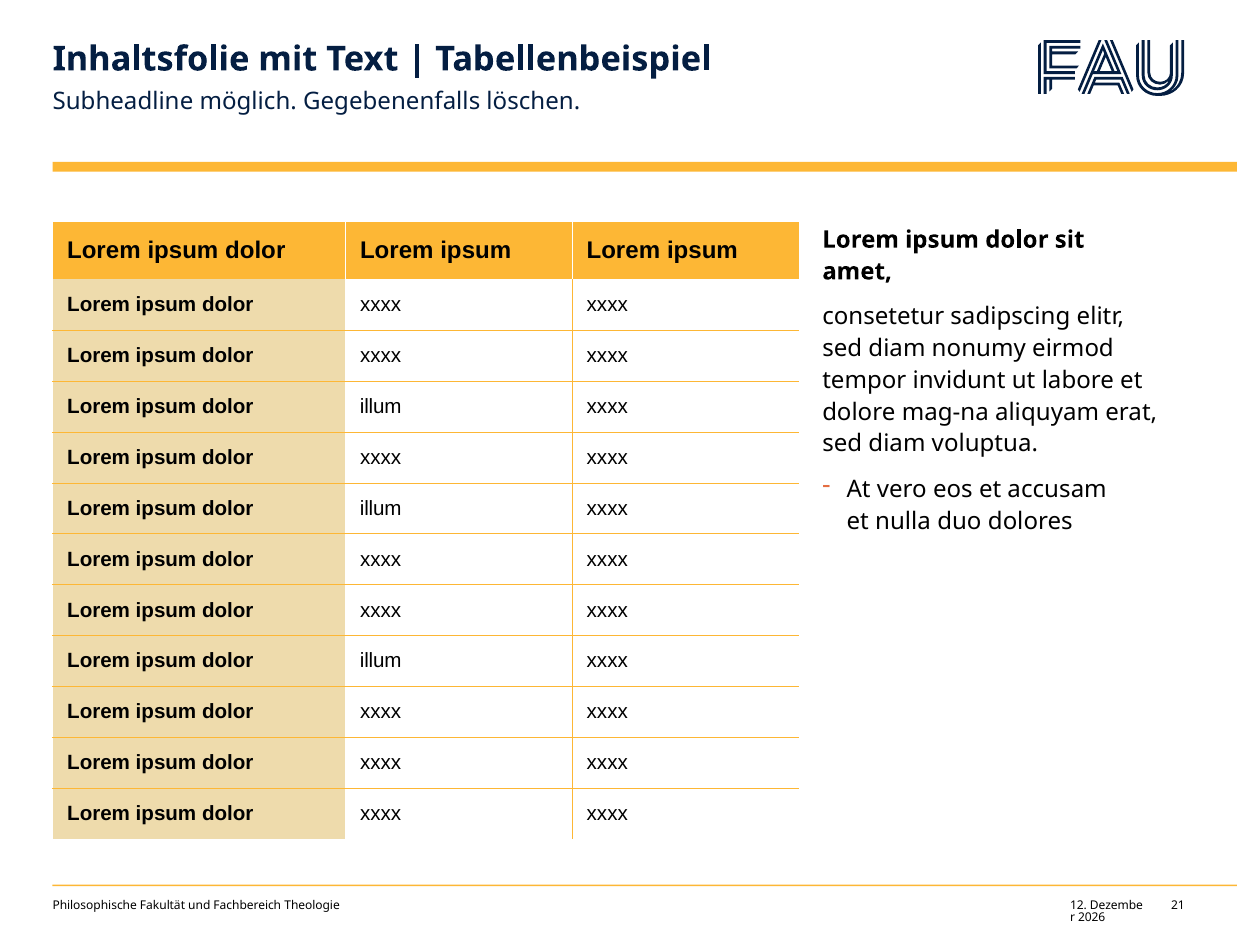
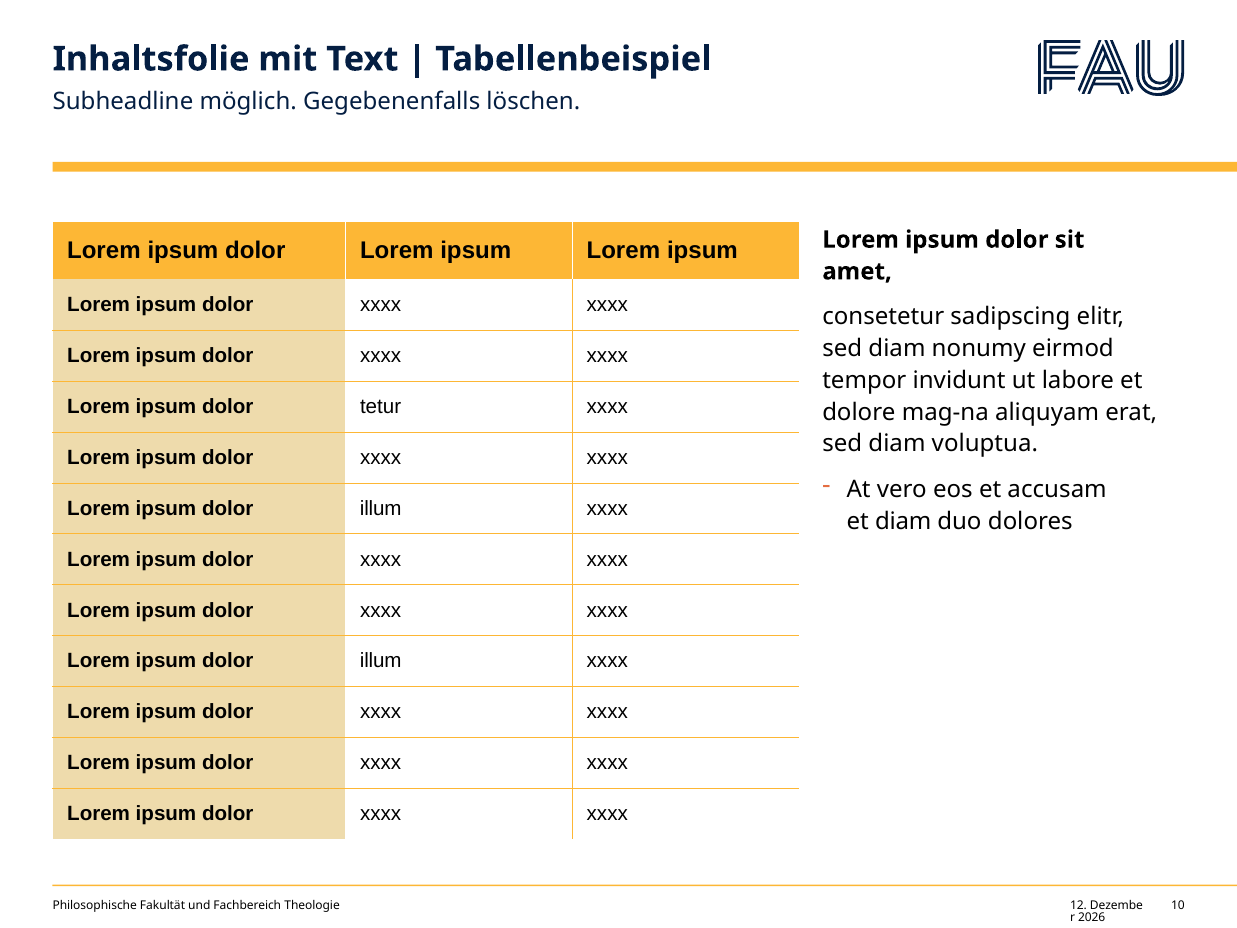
illum at (381, 407): illum -> tetur
et nulla: nulla -> diam
21: 21 -> 10
